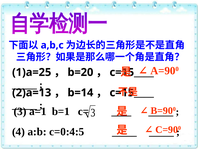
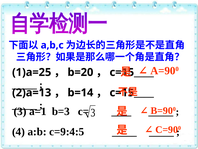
b=1: b=1 -> b=3
c=0:4:5: c=0:4:5 -> c=9:4:5
